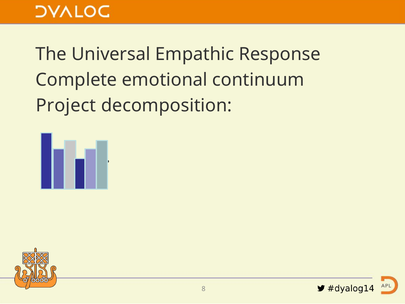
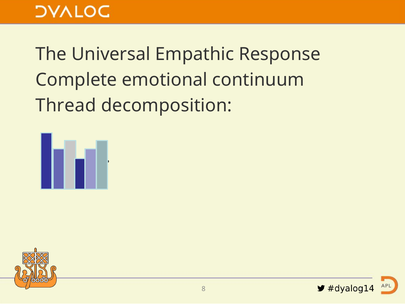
Project: Project -> Thread
